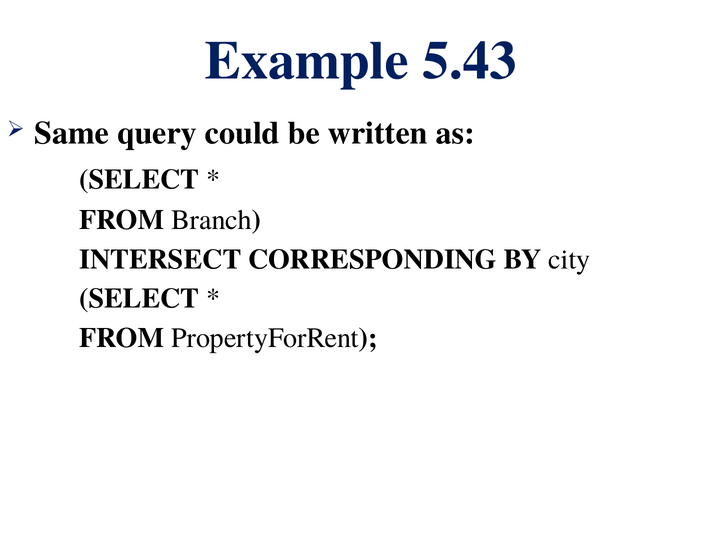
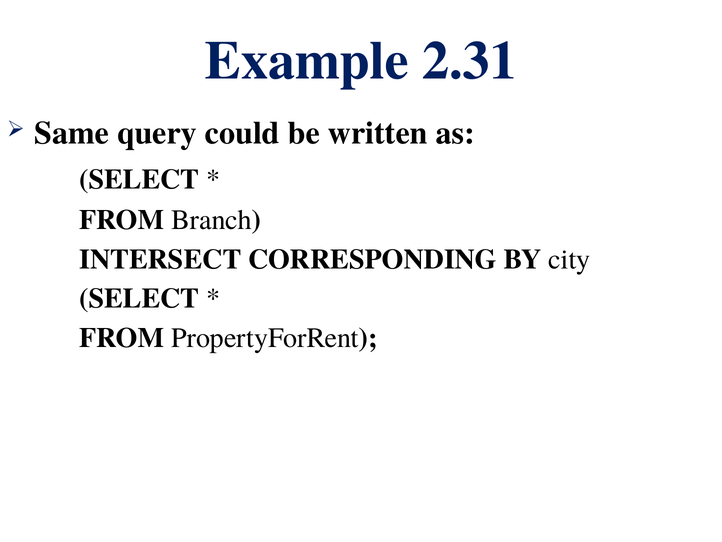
5.43: 5.43 -> 2.31
